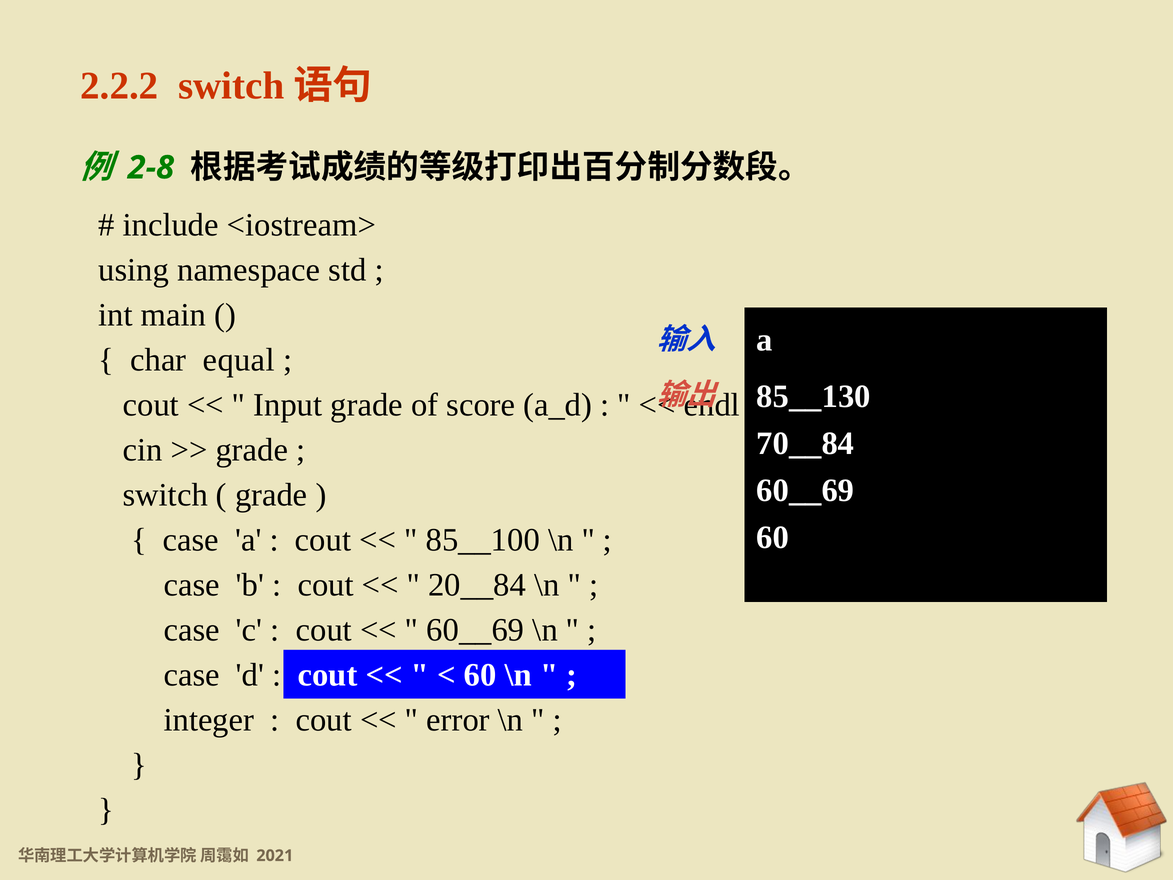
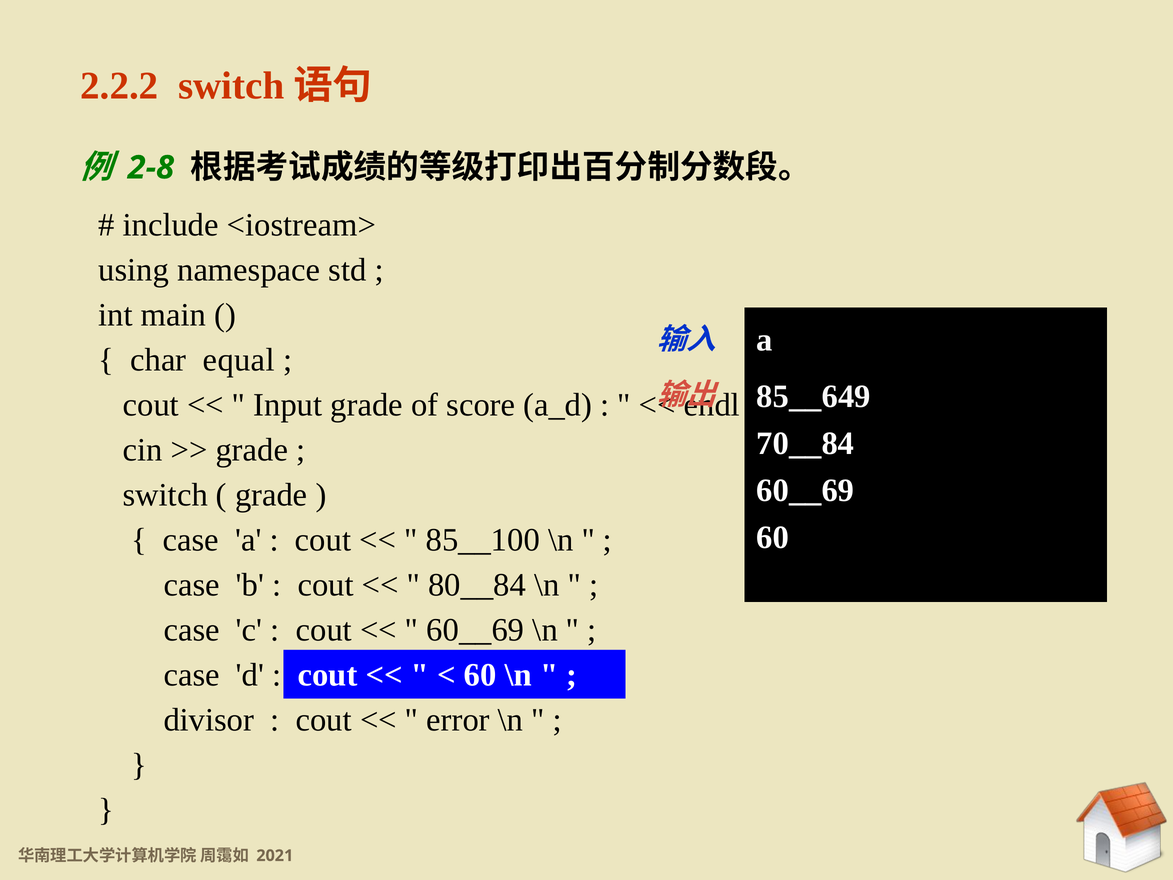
85__130: 85__130 -> 85__649
20__84: 20__84 -> 80__84
integer: integer -> divisor
